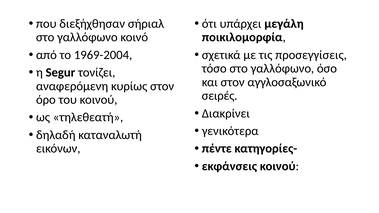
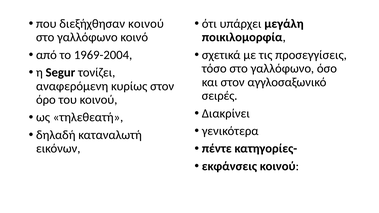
διεξήχθησαν σήριαλ: σήριαλ -> κοινού
